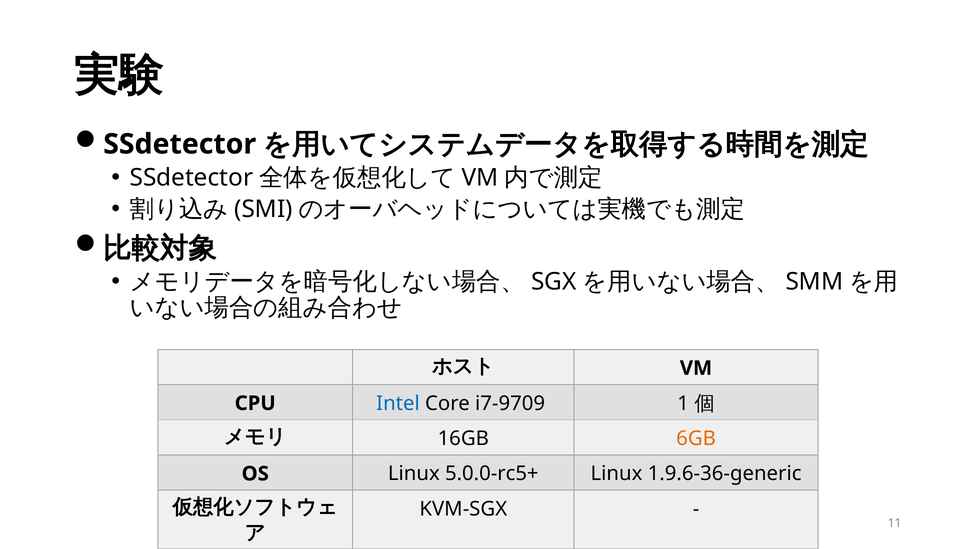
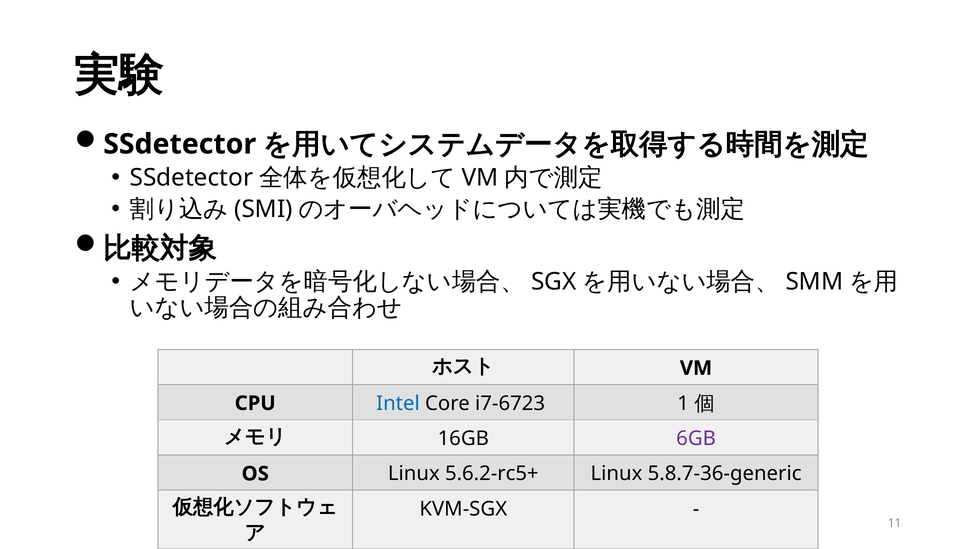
i7-9709: i7-9709 -> i7-6723
6GB colour: orange -> purple
5.0.0-rc5+: 5.0.0-rc5+ -> 5.6.2-rc5+
1.9.6-36-generic: 1.9.6-36-generic -> 5.8.7-36-generic
